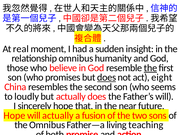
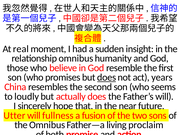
the at (150, 68) underline: present -> none
eight: eight -> years
Hope at (14, 115): Hope -> Utter
will actually: actually -> fullness
teaching: teaching -> proclaim
